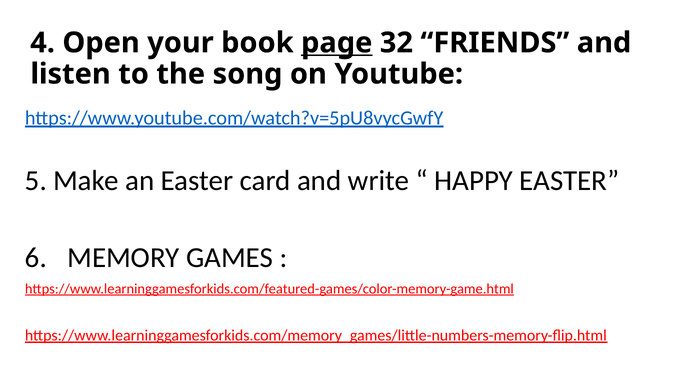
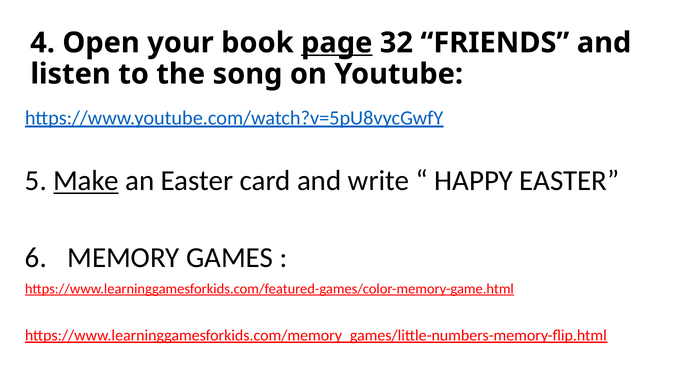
Make underline: none -> present
